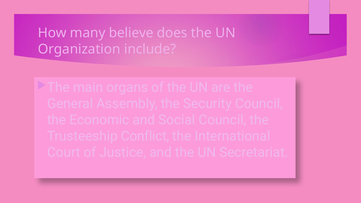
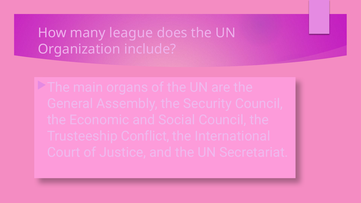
believe: believe -> league
